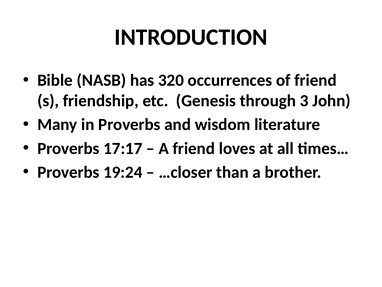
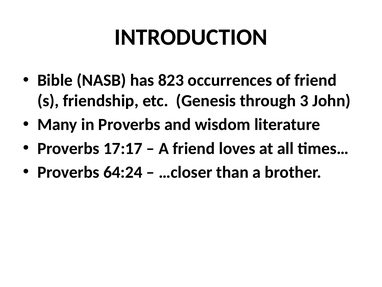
320: 320 -> 823
19:24: 19:24 -> 64:24
